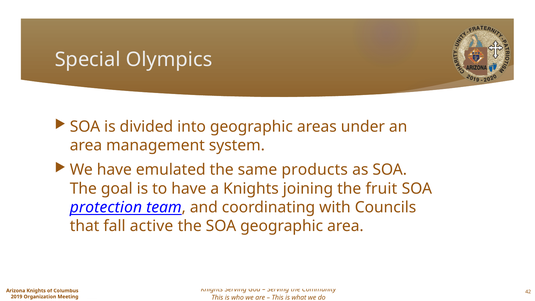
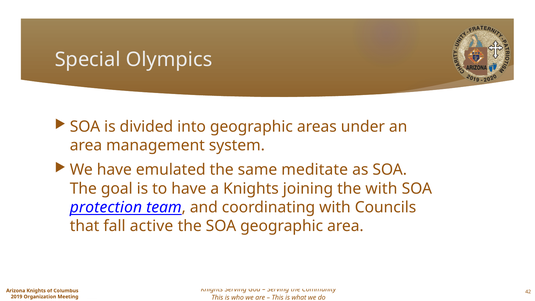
products: products -> meditate
the fruit: fruit -> with
